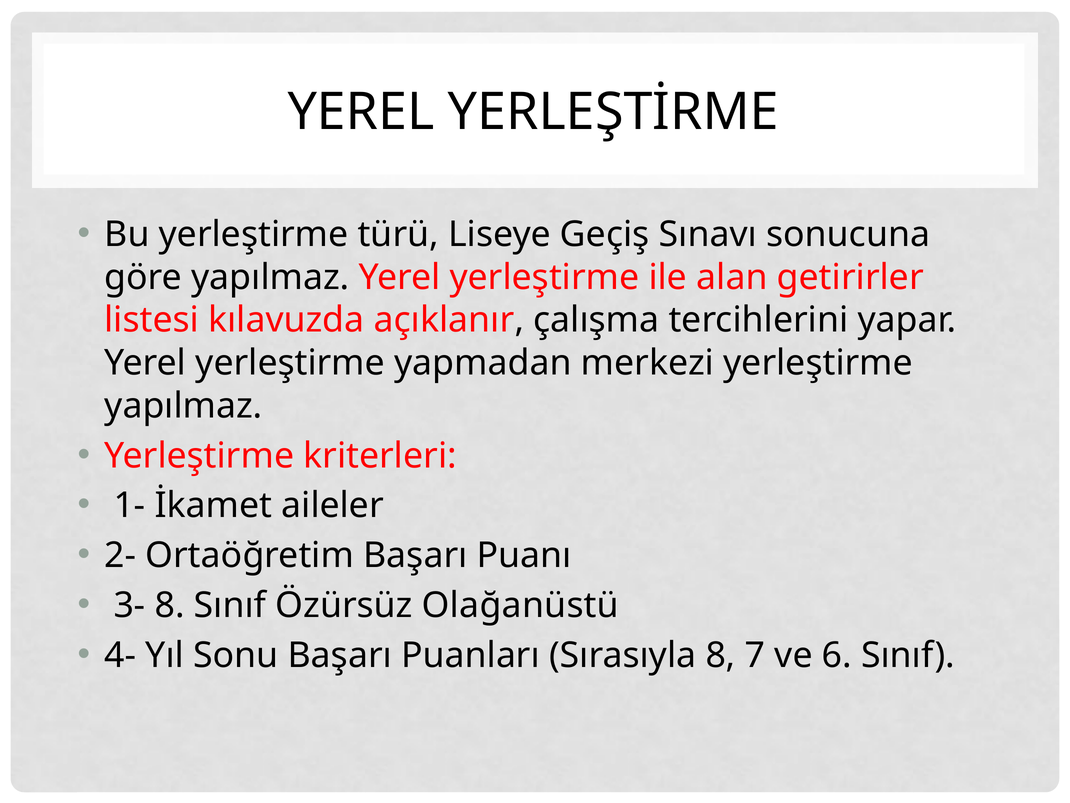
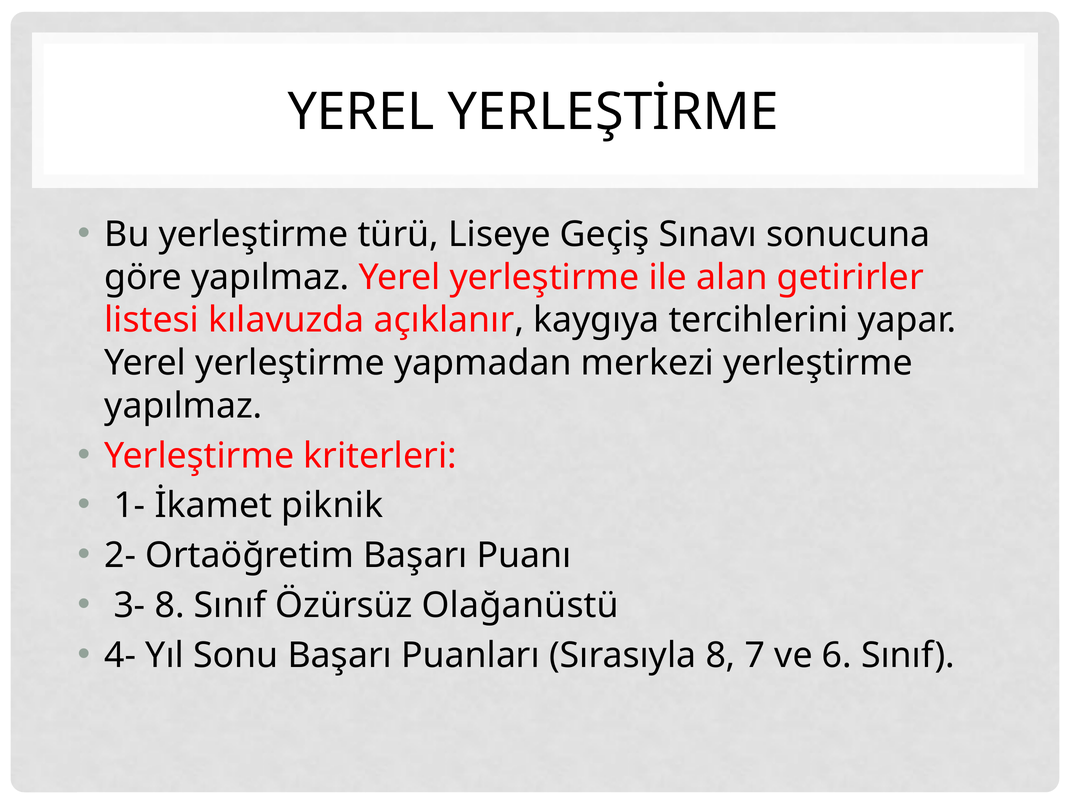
çalışma: çalışma -> kaygıya
aileler: aileler -> piknik
